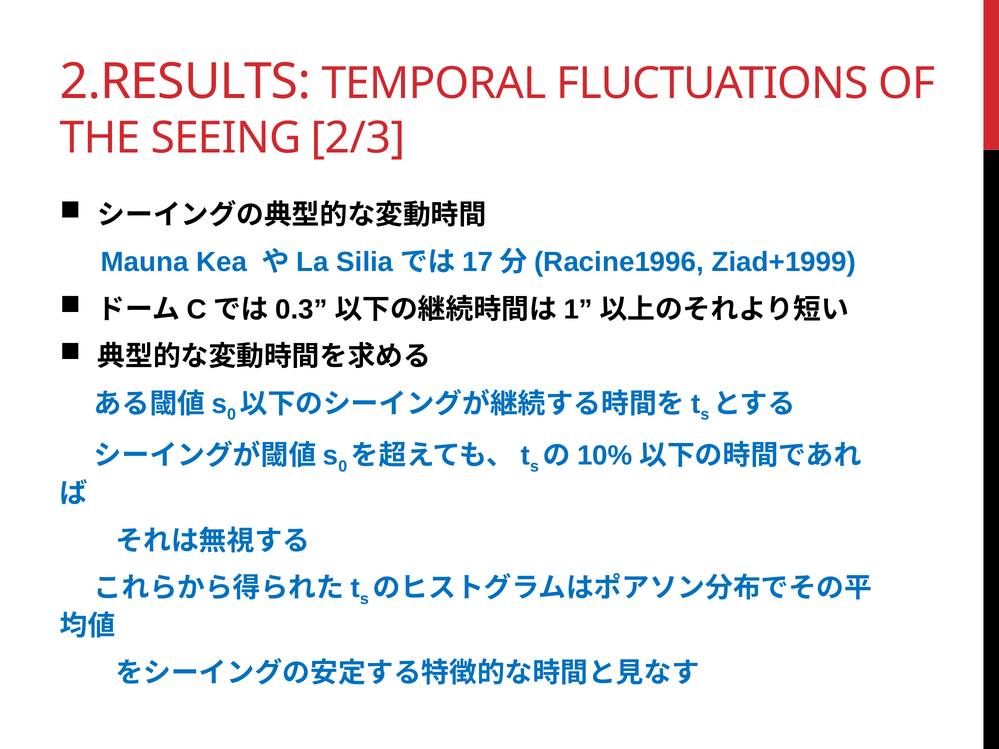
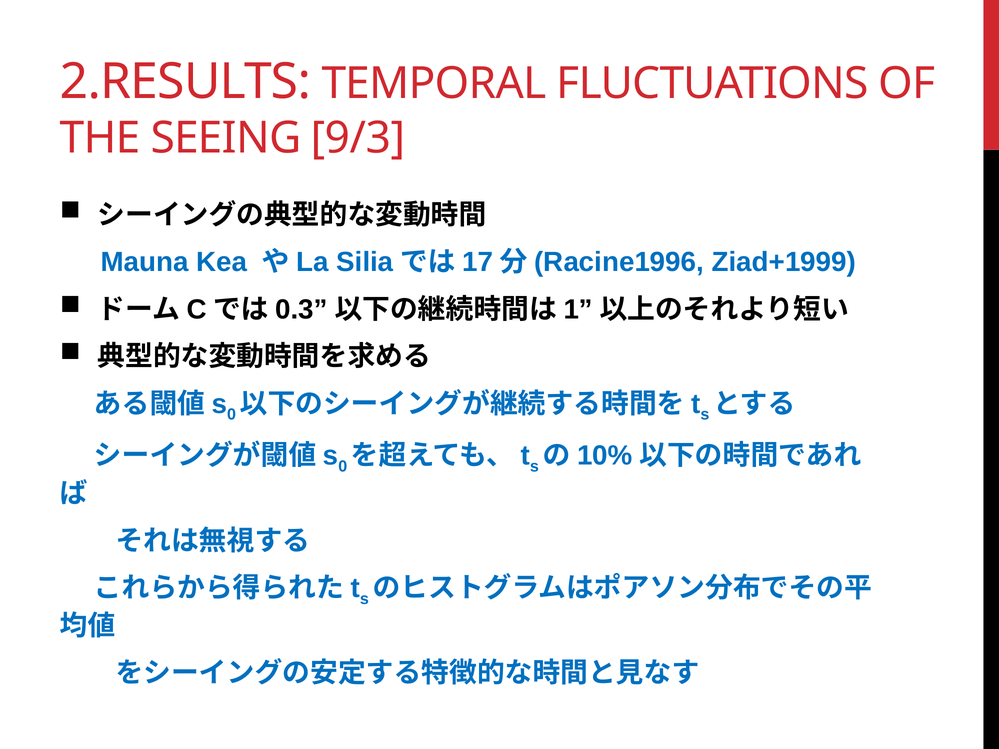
2/3: 2/3 -> 9/3
